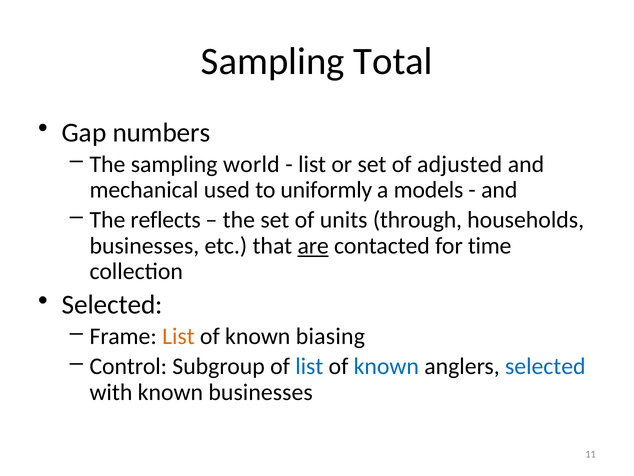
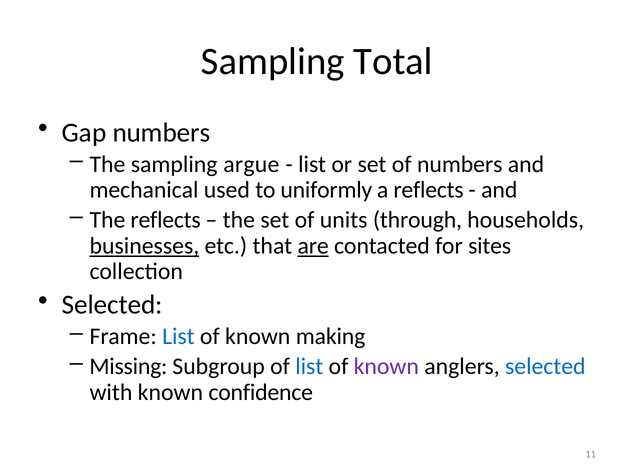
world: world -> argue
of adjusted: adjusted -> numbers
a models: models -> reflects
businesses at (144, 246) underline: none -> present
time: time -> sites
List at (178, 336) colour: orange -> blue
biasing: biasing -> making
Control: Control -> Missing
known at (386, 366) colour: blue -> purple
known businesses: businesses -> confidence
